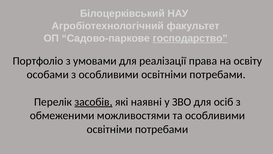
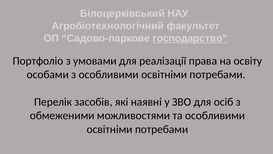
засобів underline: present -> none
